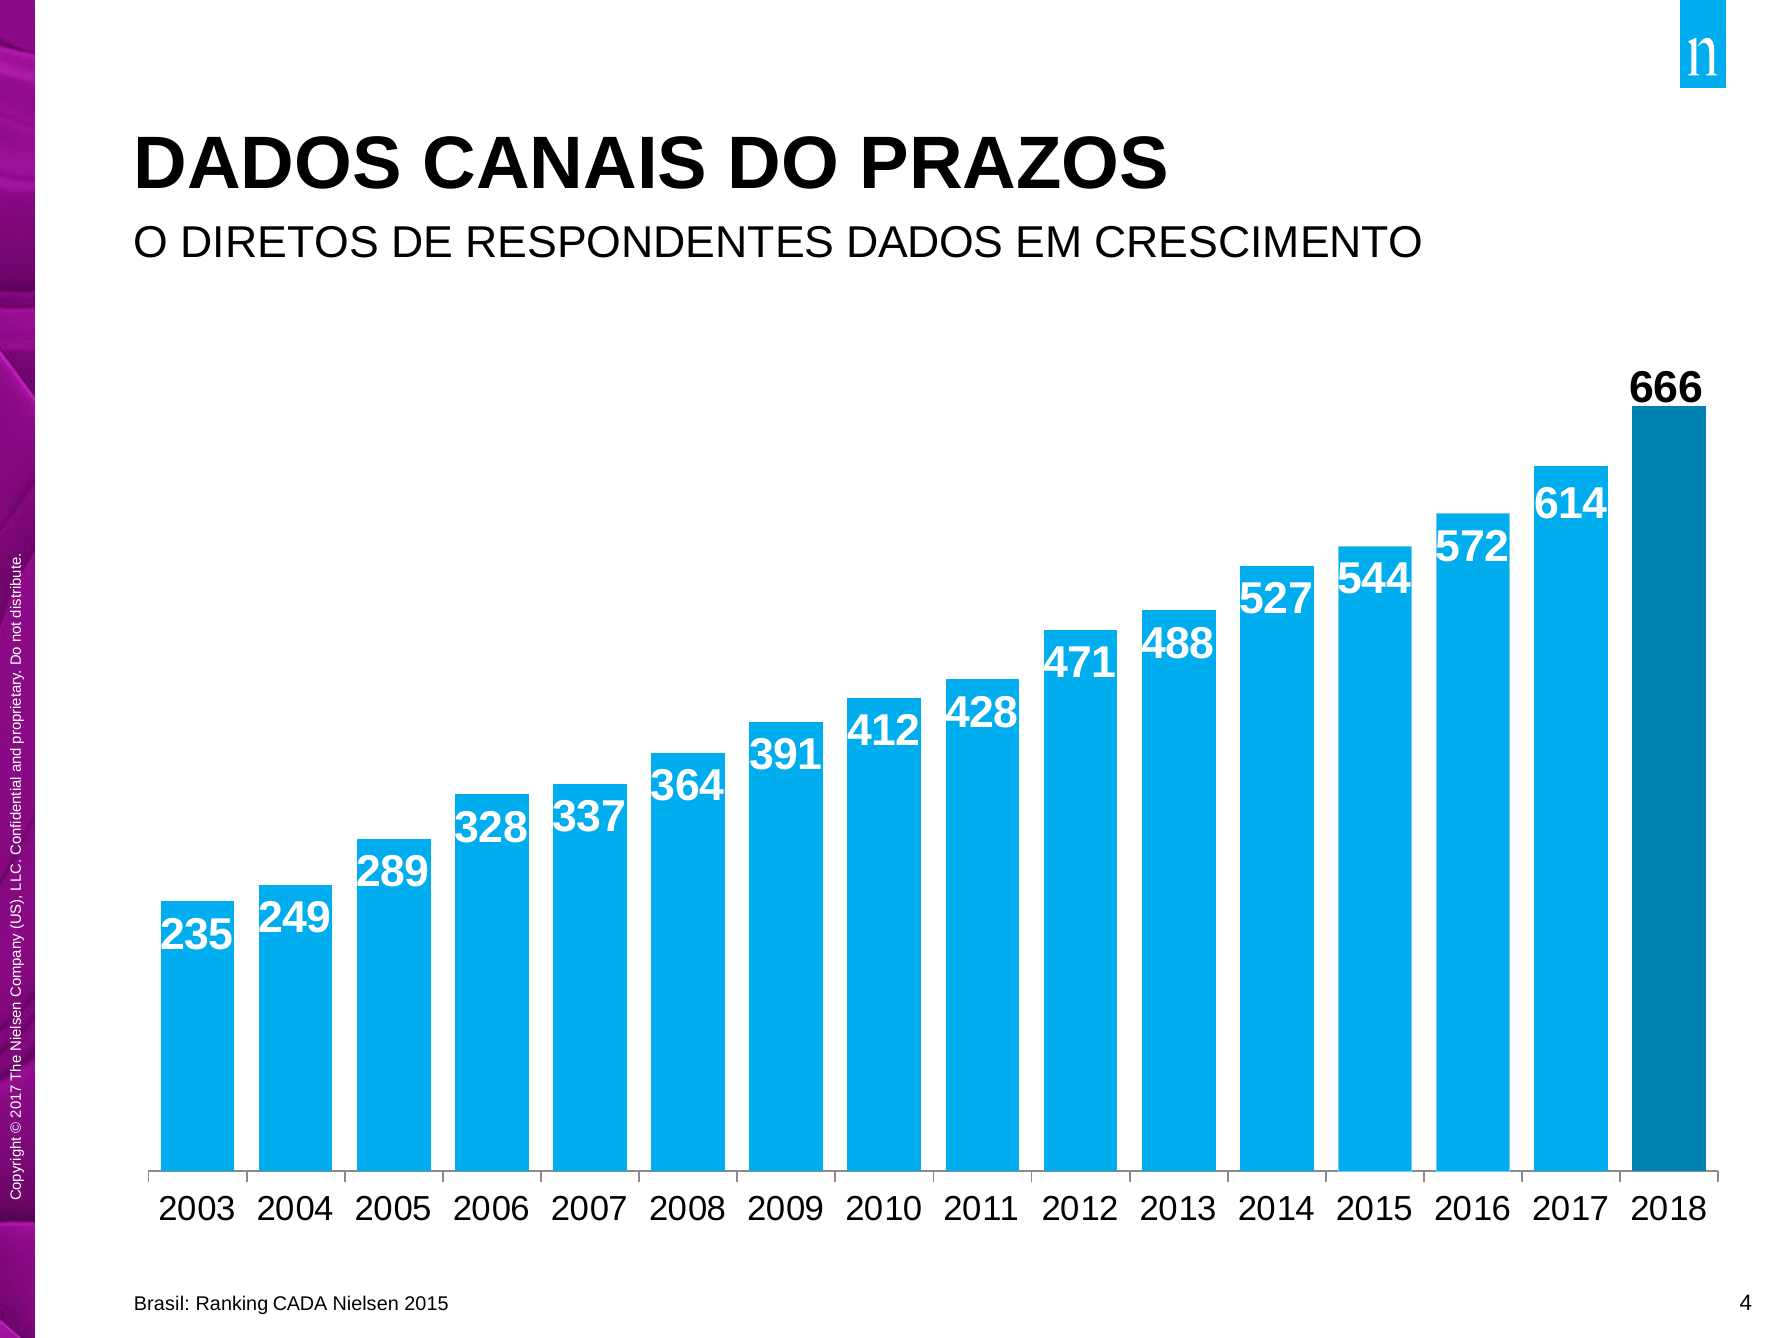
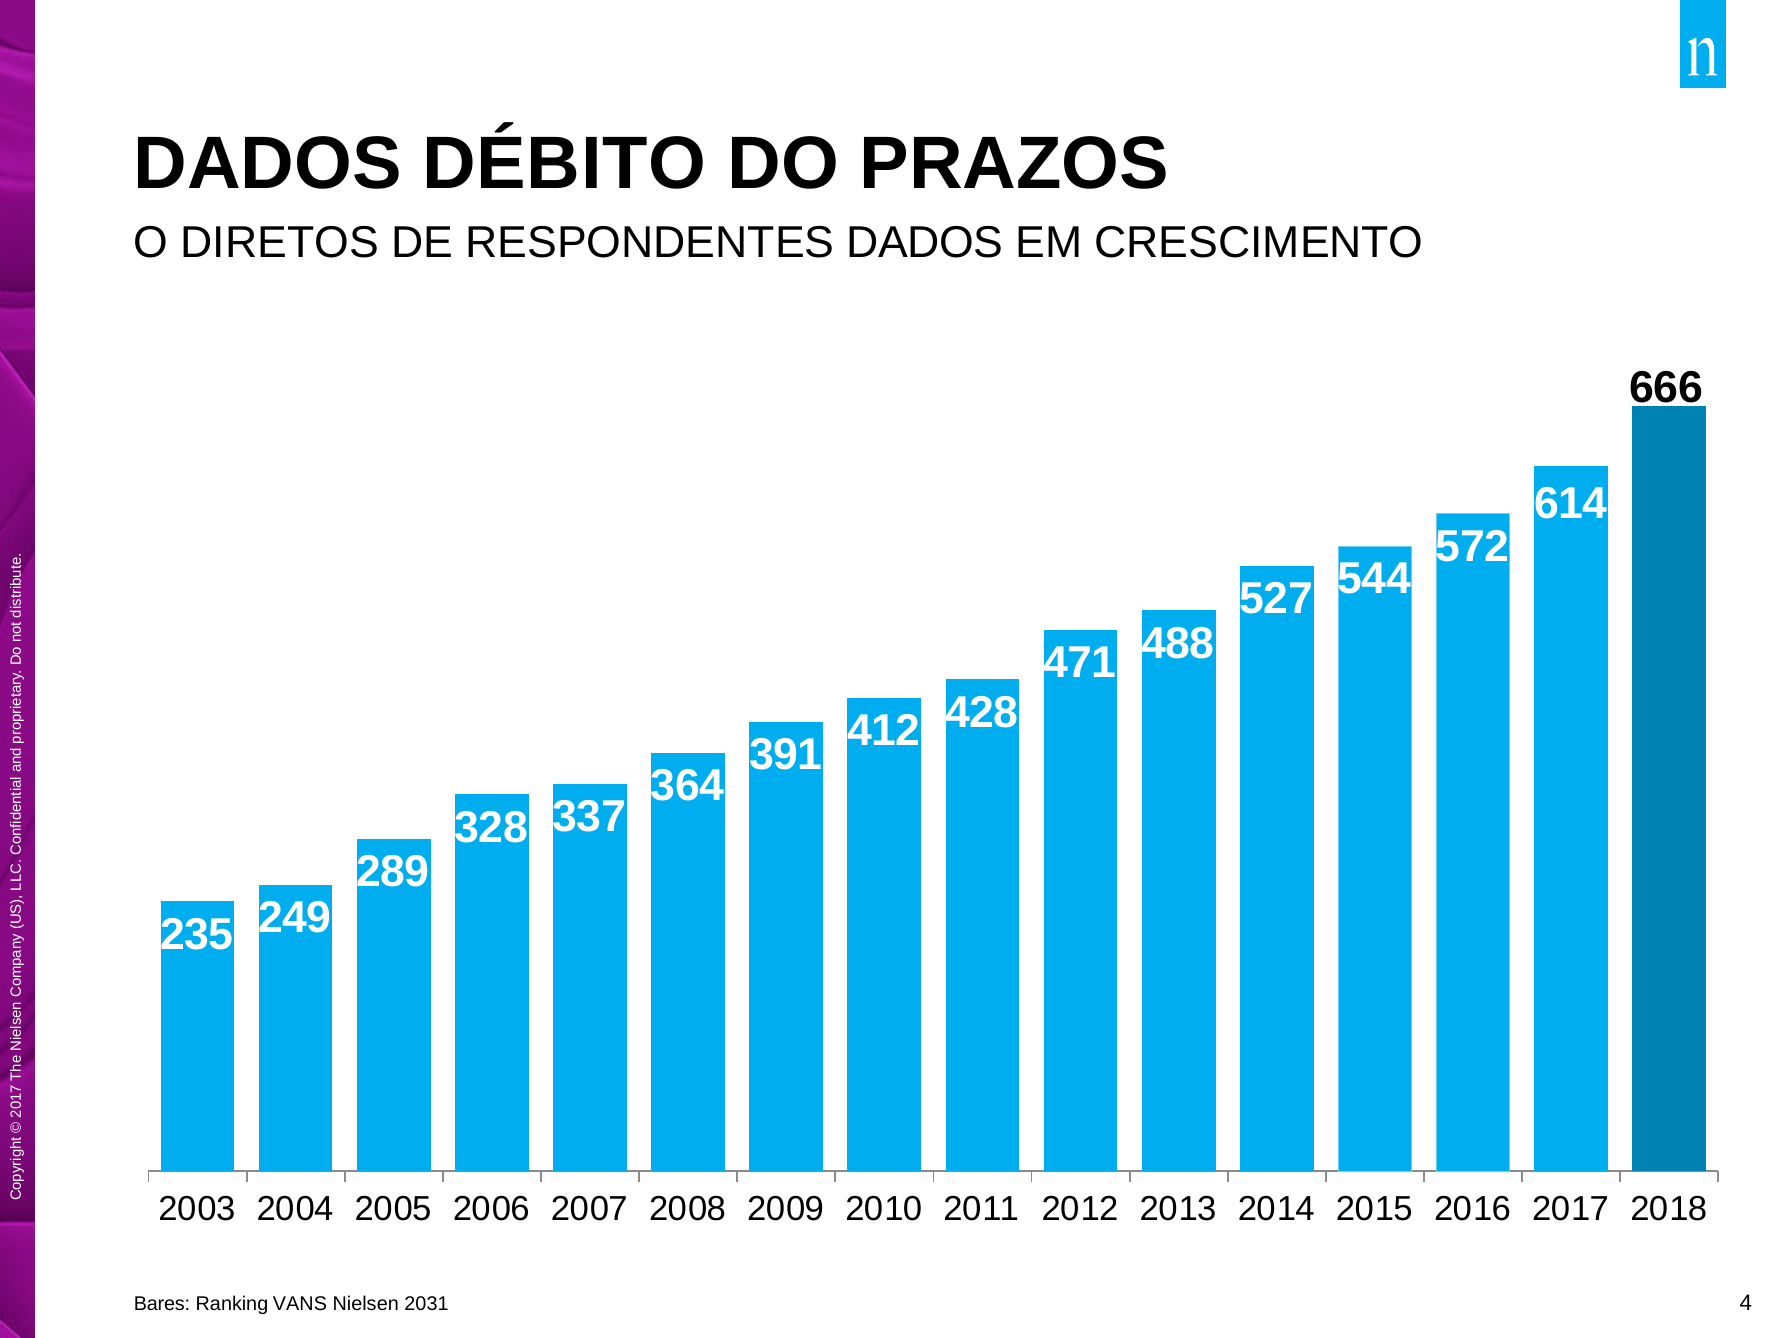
CANAIS: CANAIS -> DÉBITO
Brasil: Brasil -> Bares
CADA: CADA -> VANS
Nielsen 2015: 2015 -> 2031
